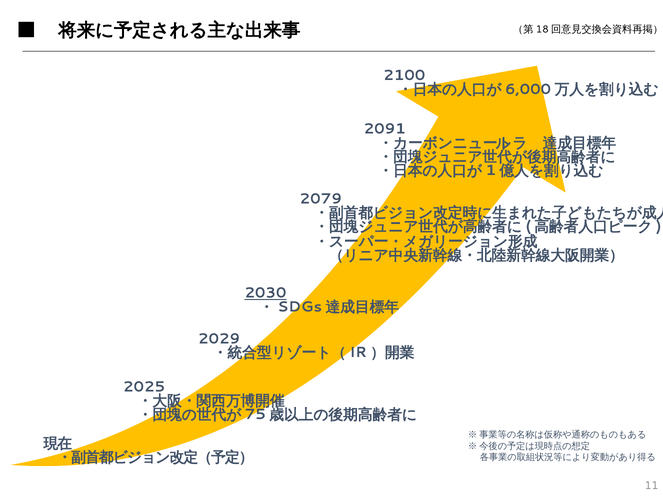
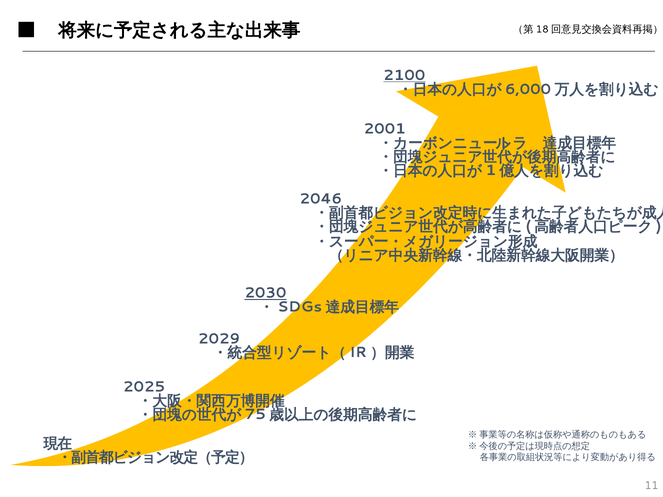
2100 underline: none -> present
2091: 2091 -> 2001
2079: 2079 -> 2046
